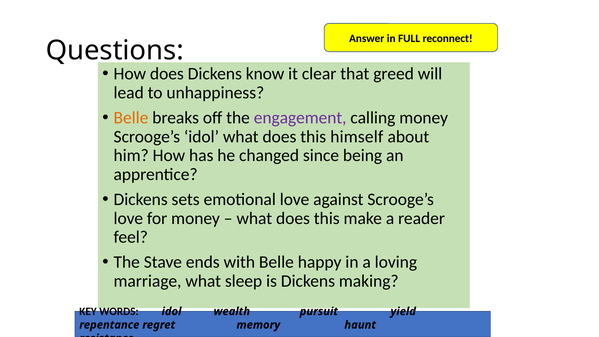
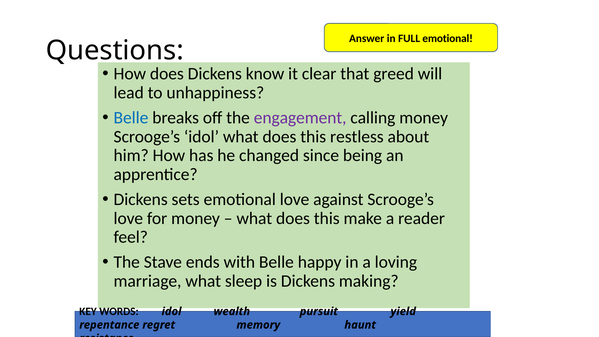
FULL reconnect: reconnect -> emotional
Belle at (131, 118) colour: orange -> blue
himself: himself -> restless
